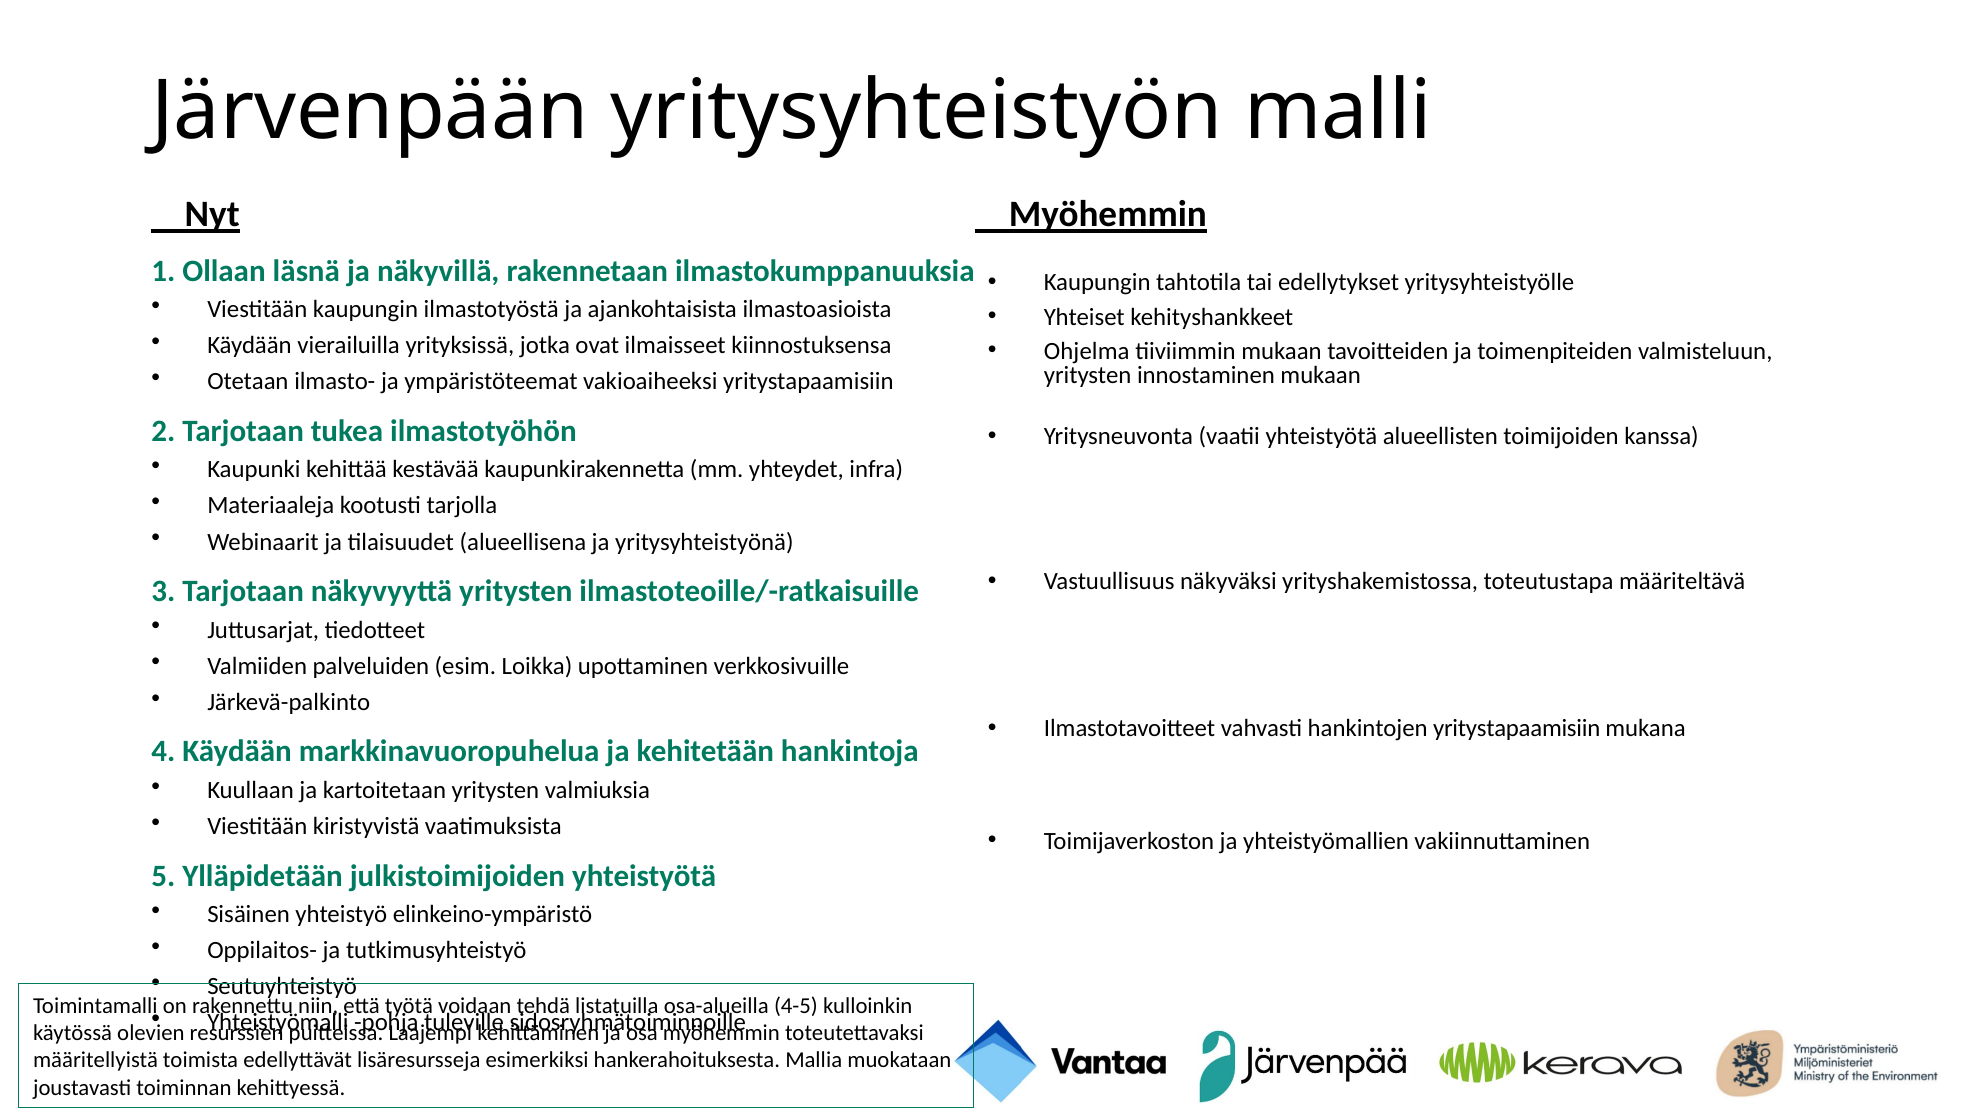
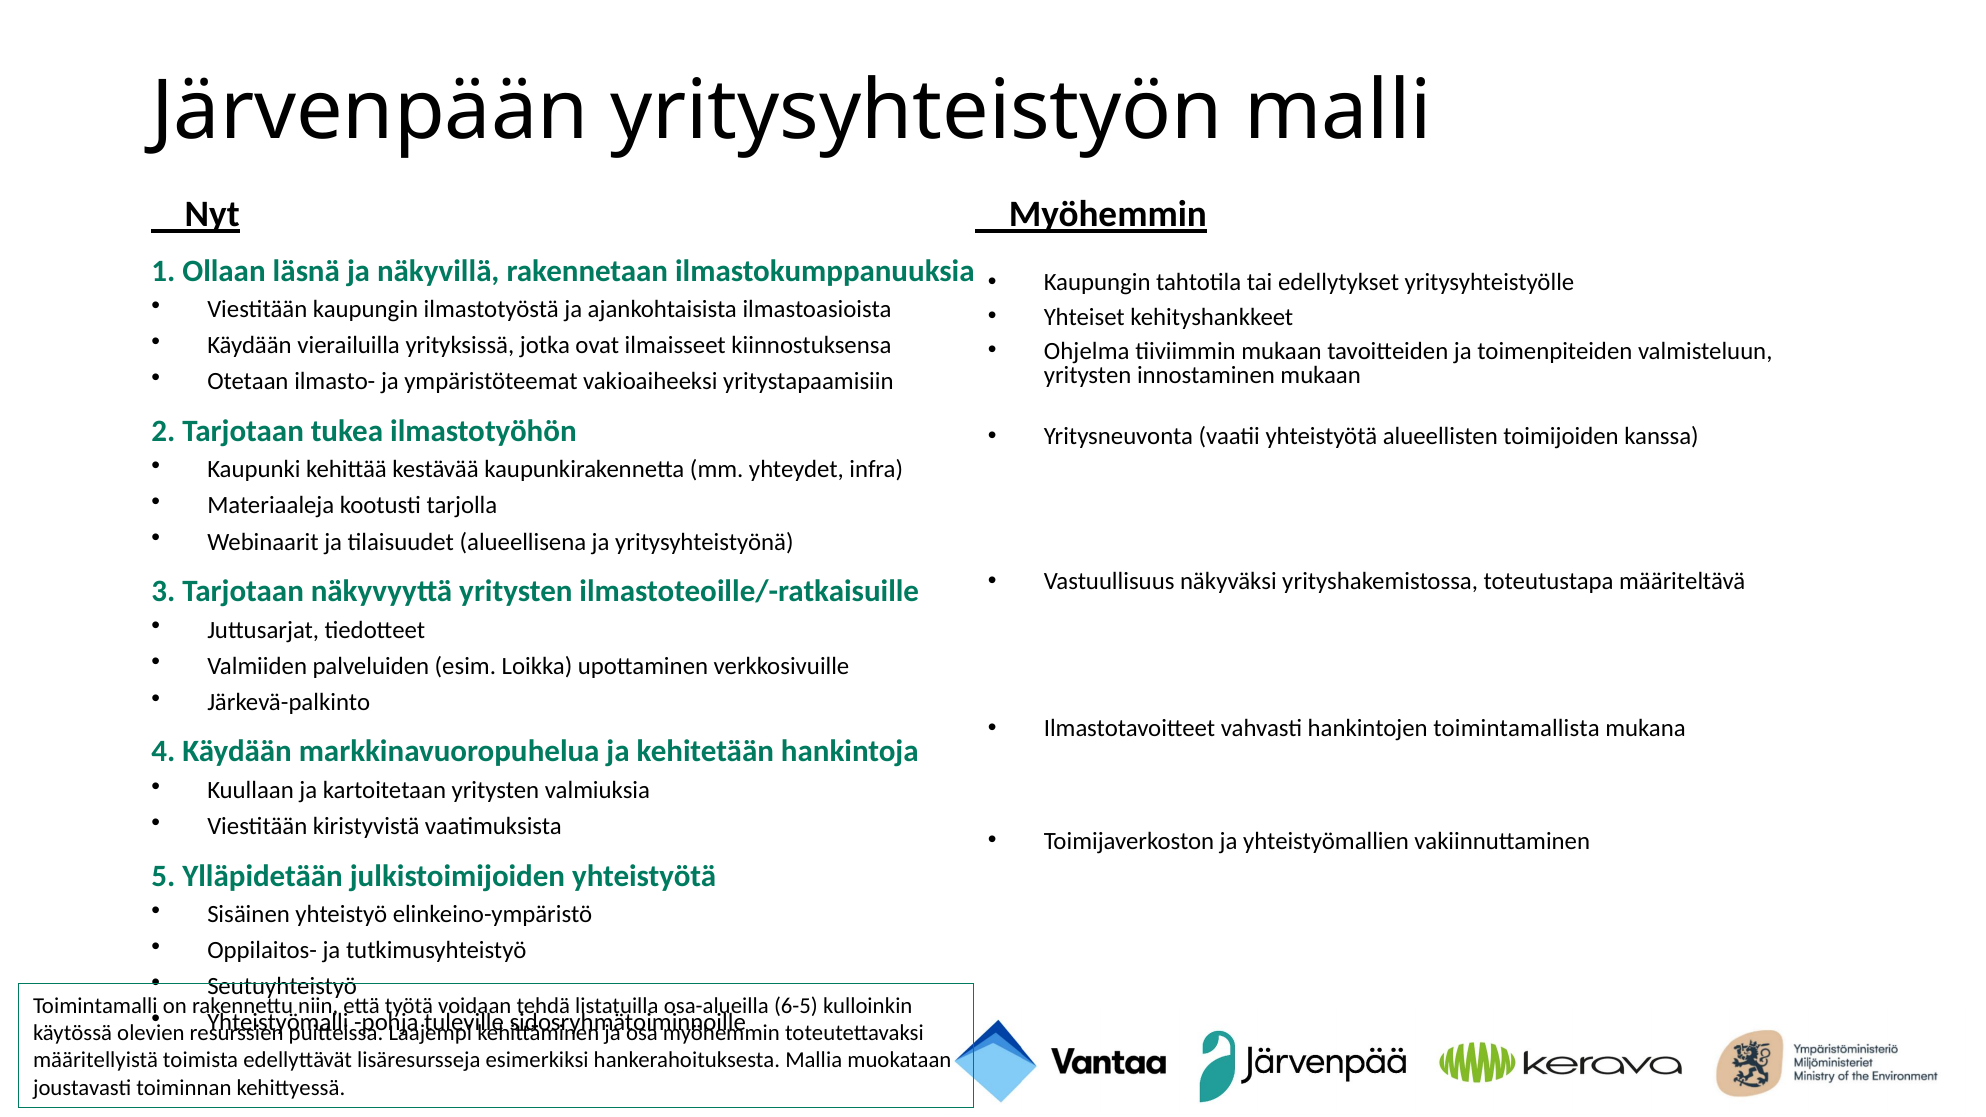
hankintojen yritystapaamisiin: yritystapaamisiin -> toimintamallista
4-5: 4-5 -> 6-5
